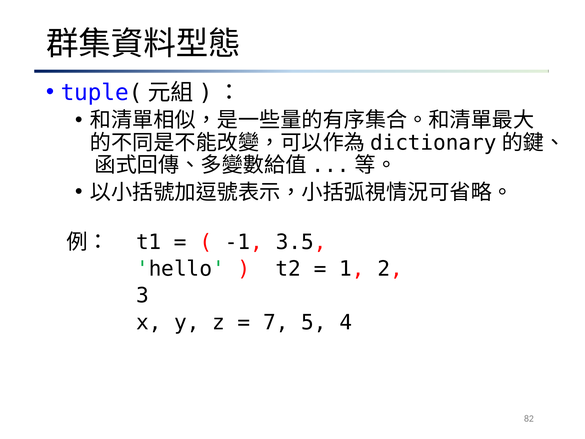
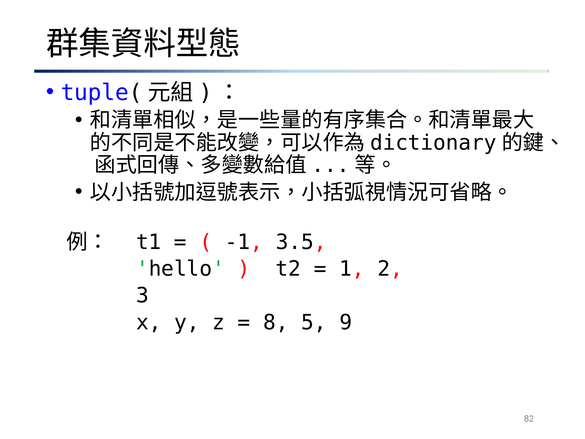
7: 7 -> 8
4: 4 -> 9
